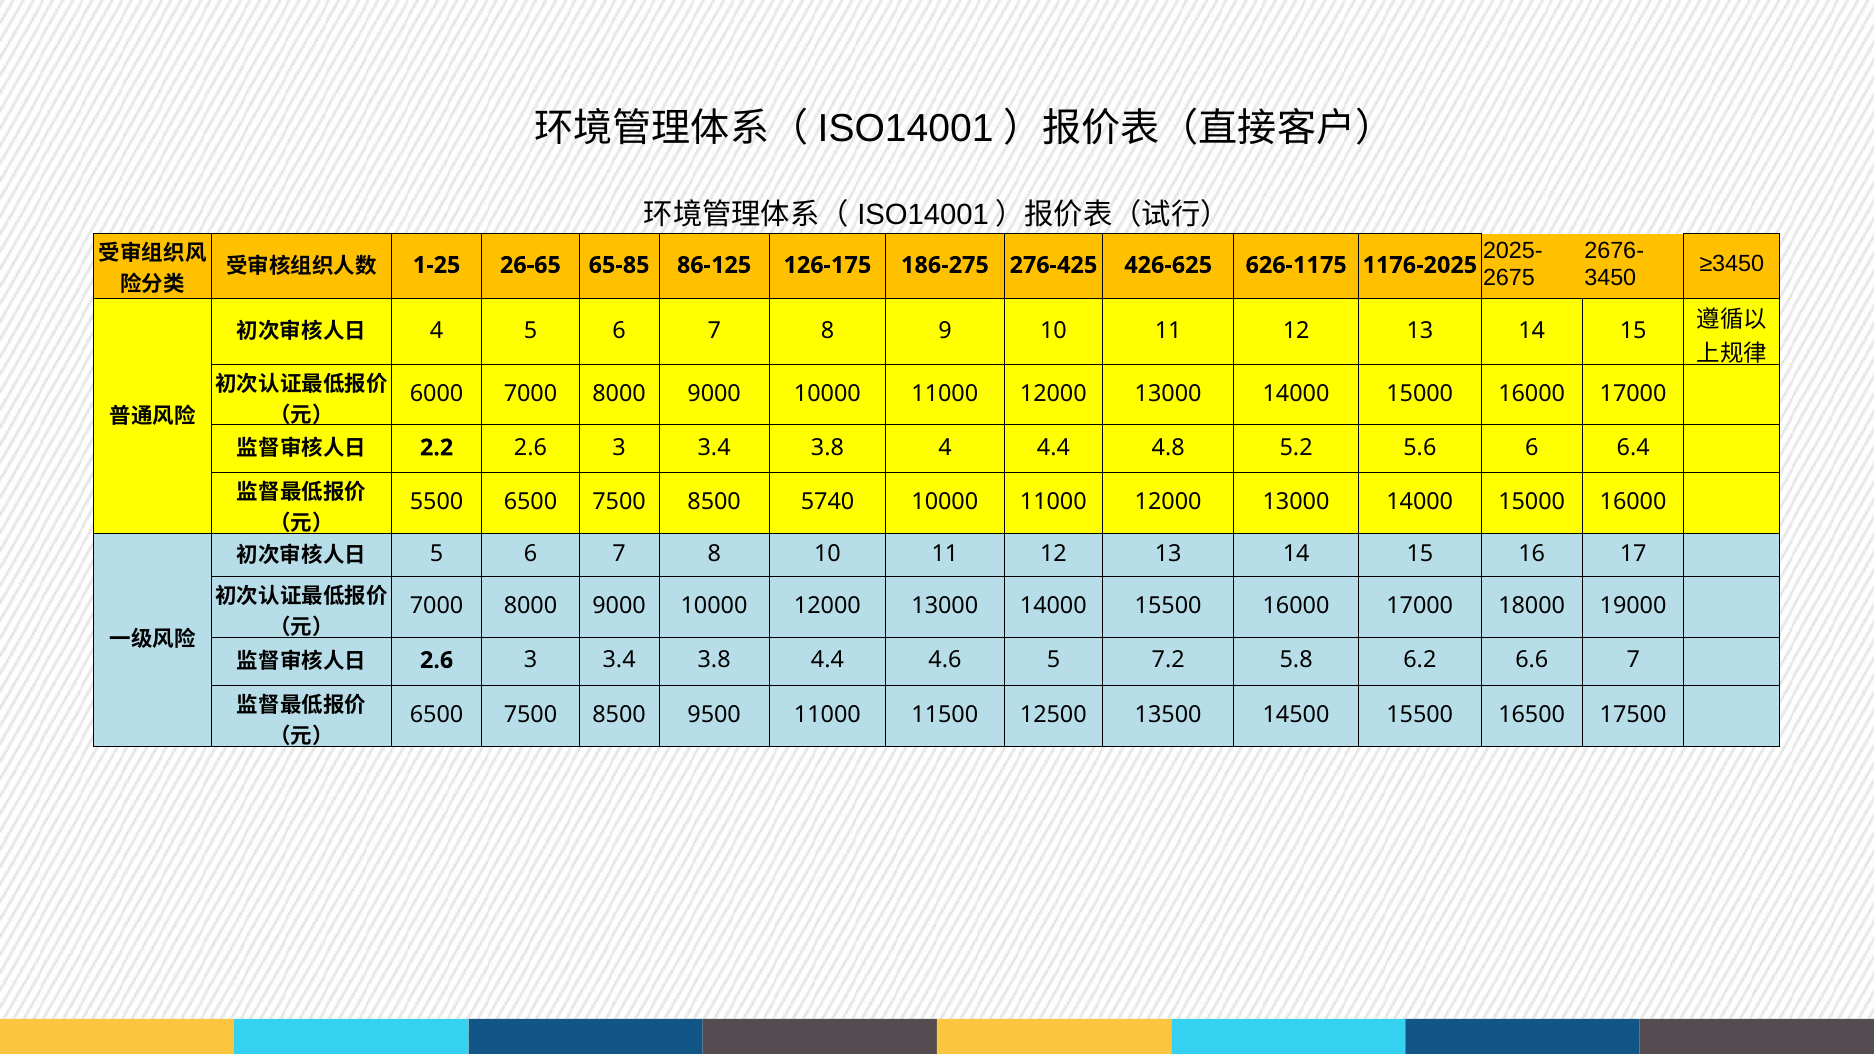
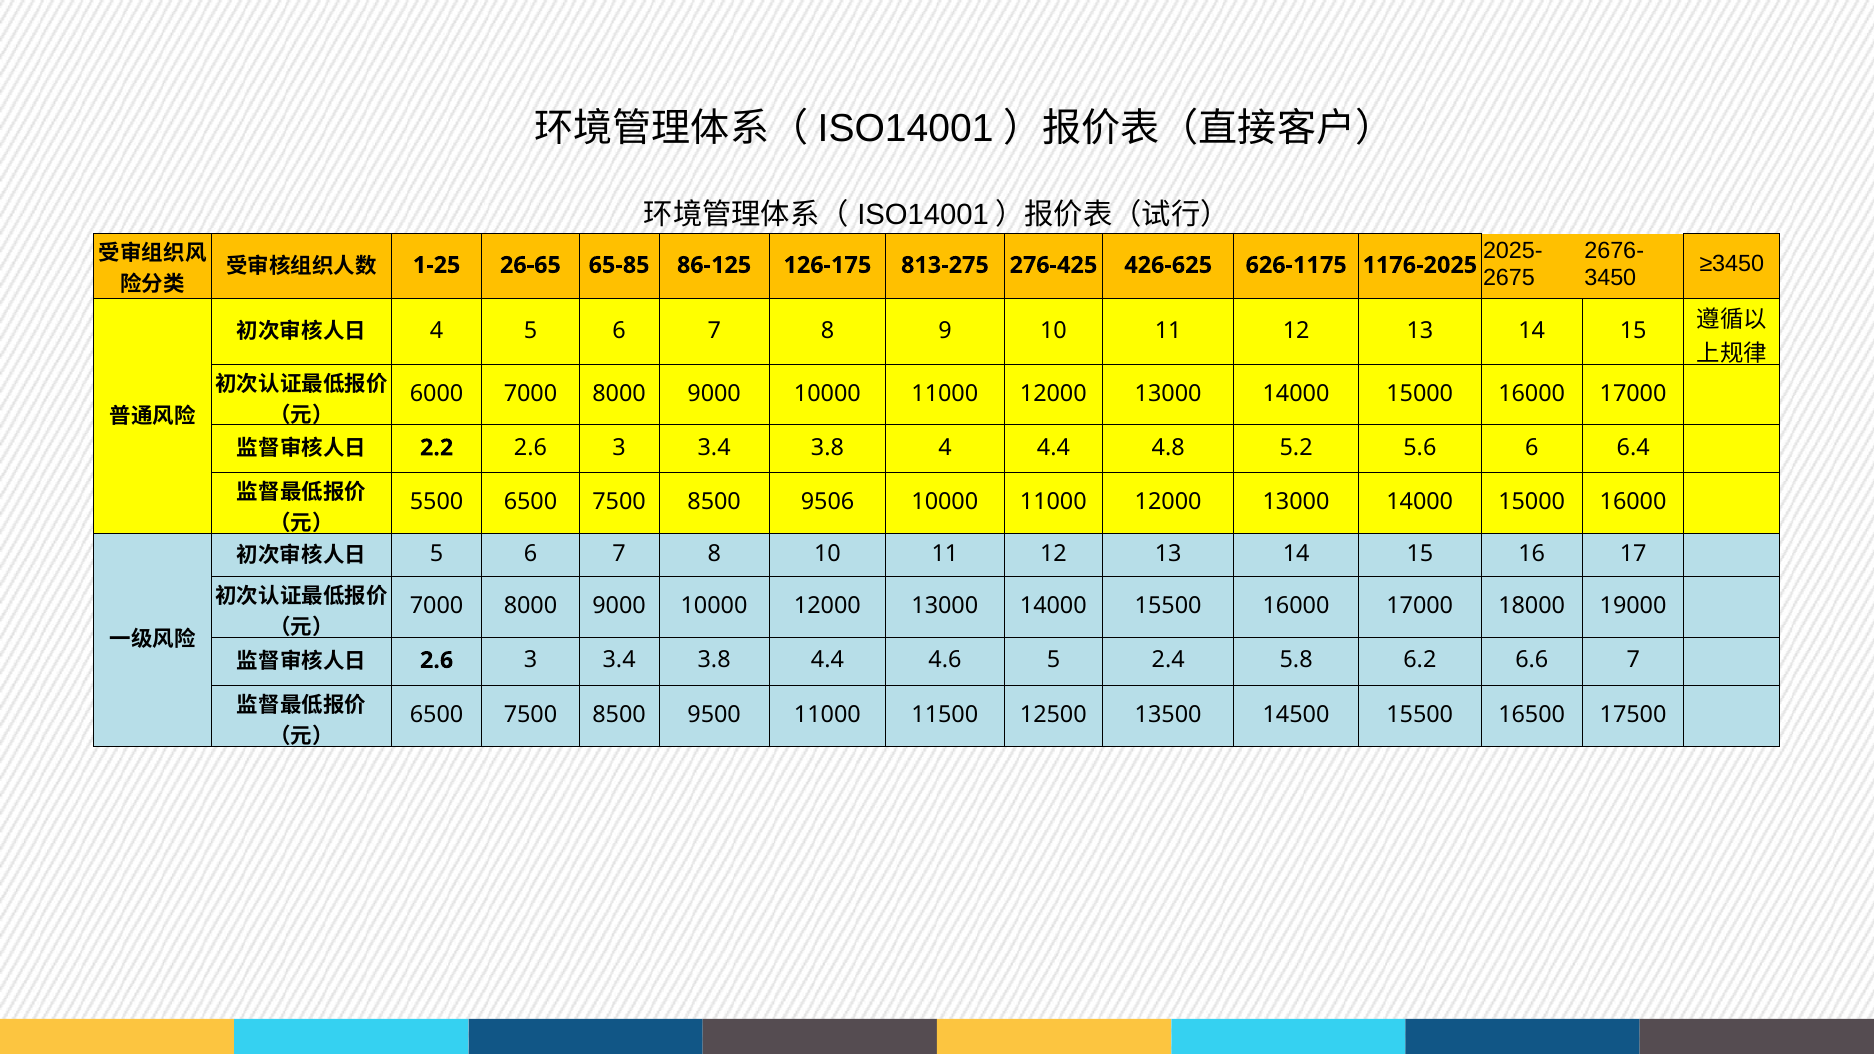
186-275: 186-275 -> 813-275
5740: 5740 -> 9506
7.2: 7.2 -> 2.4
